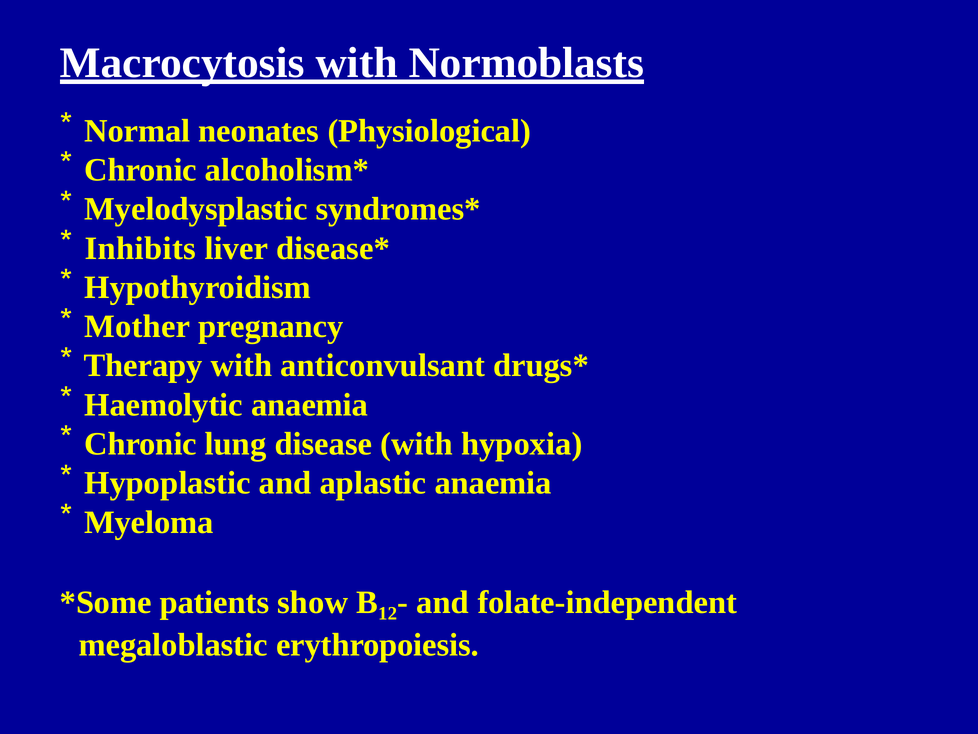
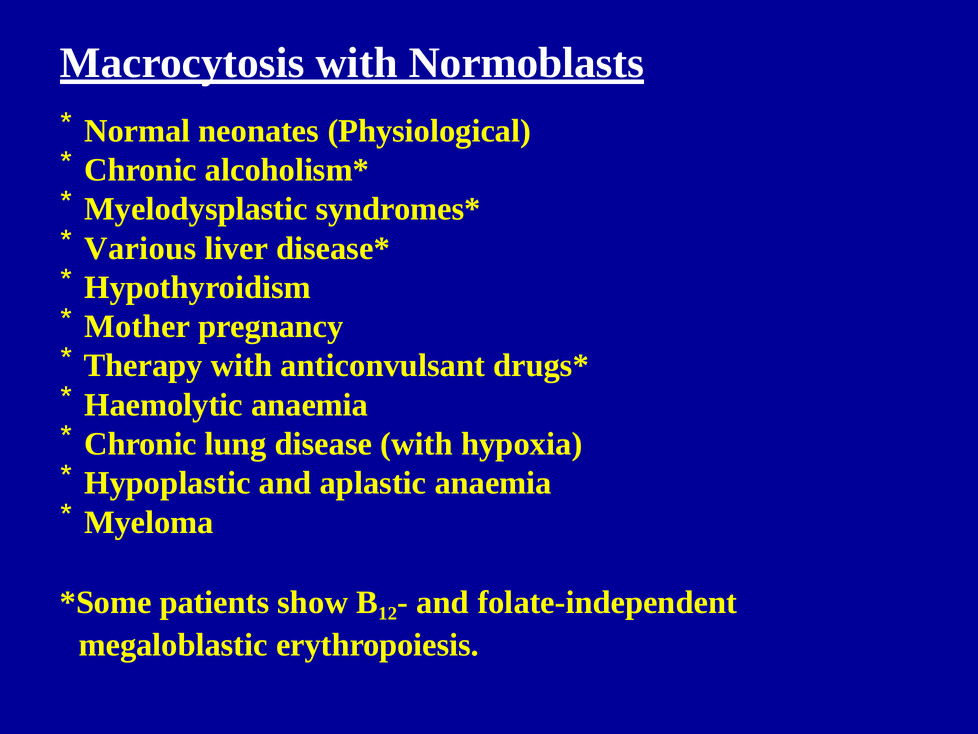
Inhibits: Inhibits -> Various
